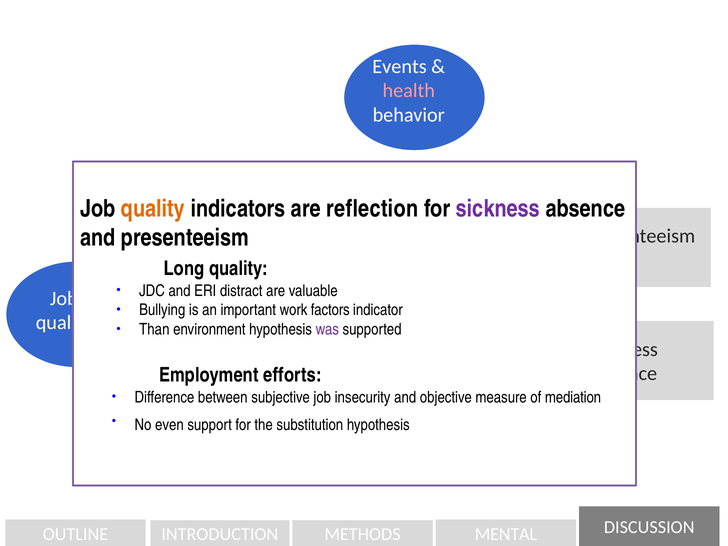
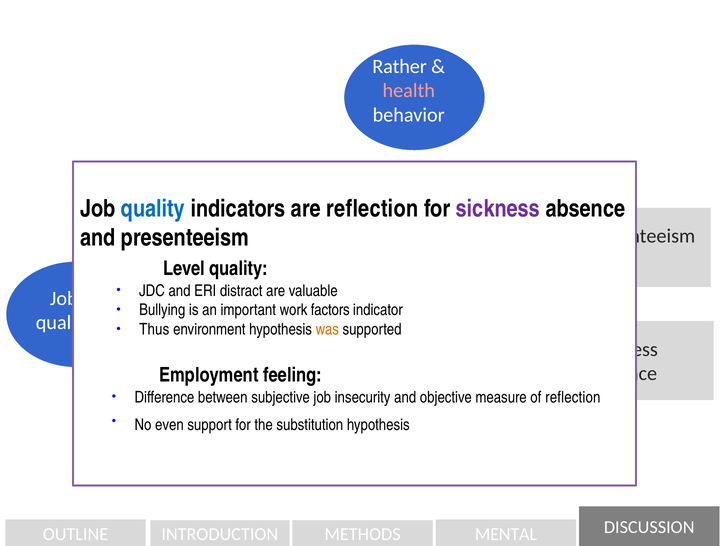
Events: Events -> Rather
quality at (153, 209) colour: orange -> blue
Long: Long -> Level
Than: Than -> Thus
was colour: purple -> orange
efforts: efforts -> feeling
of mediation: mediation -> reflection
